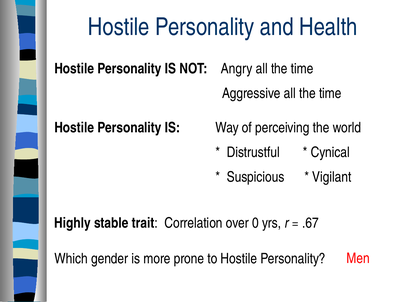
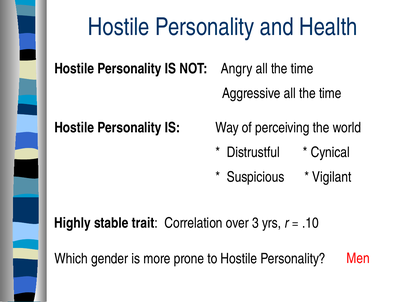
0: 0 -> 3
.67: .67 -> .10
